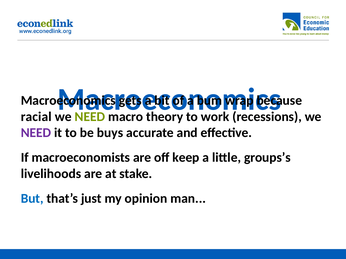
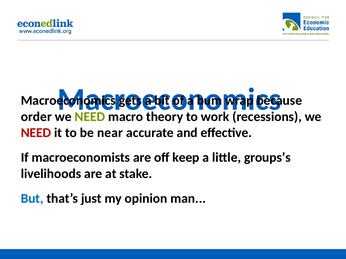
racial: racial -> order
NEED at (36, 133) colour: purple -> red
buys: buys -> near
